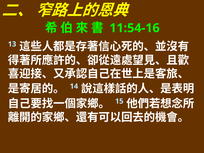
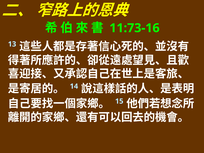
11:54-16: 11:54-16 -> 11:73-16
